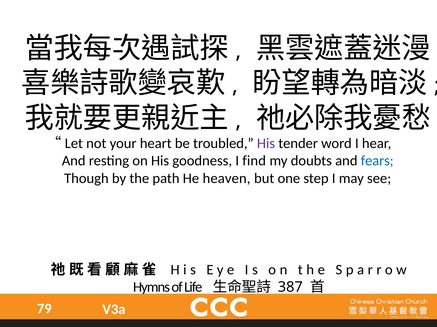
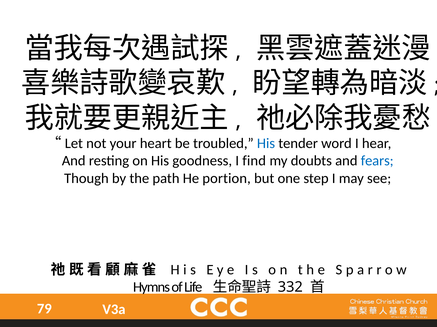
His at (266, 144) colour: purple -> blue
heaven: heaven -> portion
387: 387 -> 332
